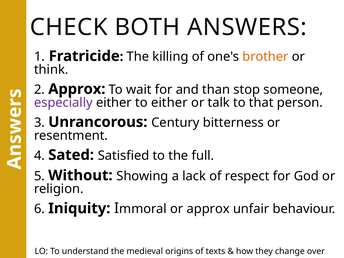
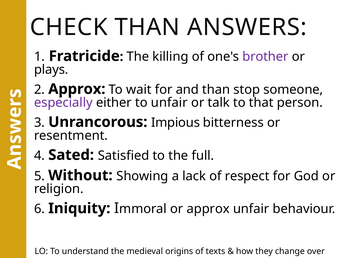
CHECK BOTH: BOTH -> THAN
brother colour: orange -> purple
think: think -> plays
to either: either -> unfair
Century: Century -> Impious
